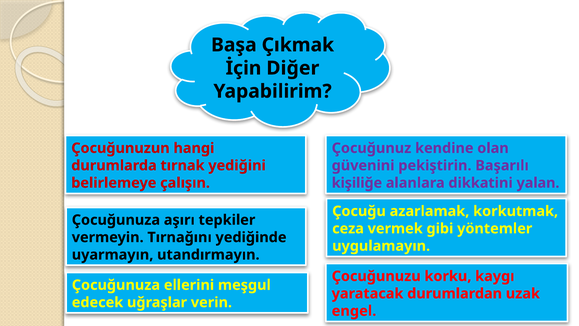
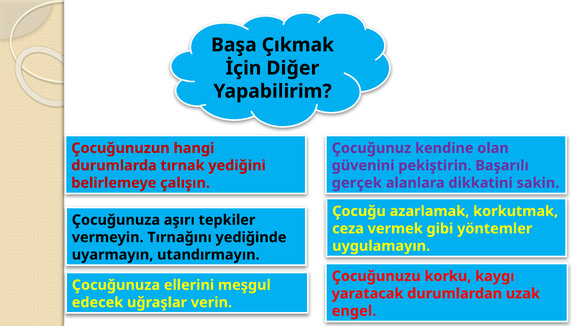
kişiliğe: kişiliğe -> gerçek
yalan: yalan -> sakin
